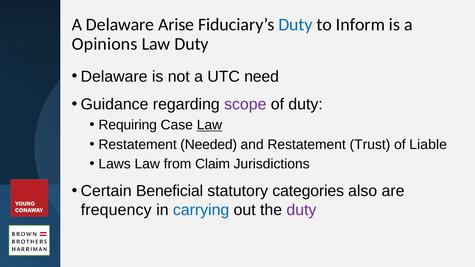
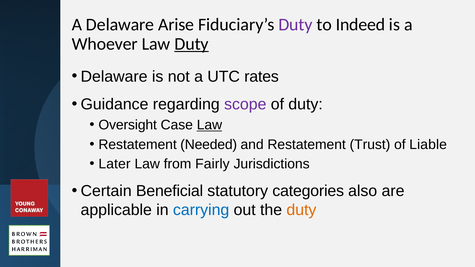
Duty at (295, 25) colour: blue -> purple
Inform: Inform -> Indeed
Opinions: Opinions -> Whoever
Duty at (192, 44) underline: none -> present
need: need -> rates
Requiring: Requiring -> Oversight
Laws: Laws -> Later
Claim: Claim -> Fairly
frequency: frequency -> applicable
duty at (301, 210) colour: purple -> orange
